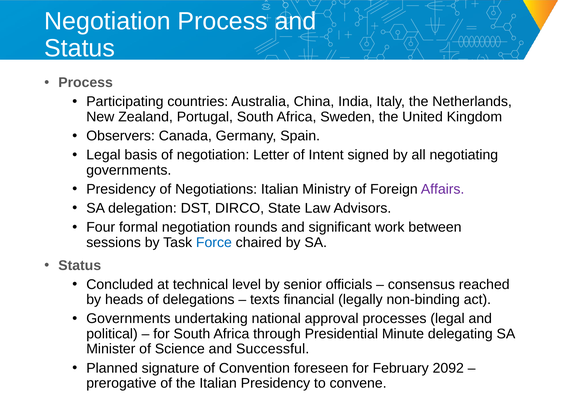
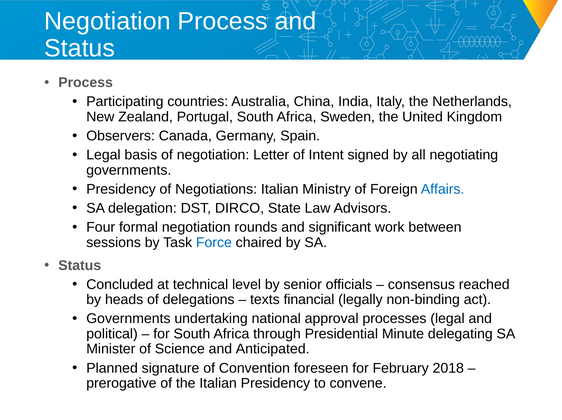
Affairs colour: purple -> blue
Successful: Successful -> Anticipated
2092: 2092 -> 2018
